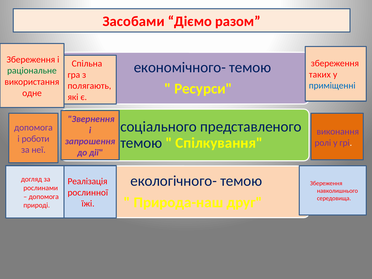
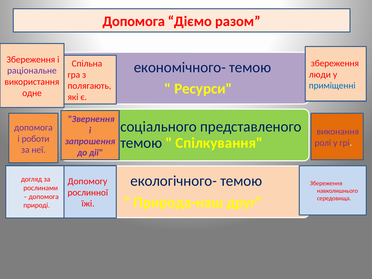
Засобами at (134, 21): Засобами -> Допомога
раціональне colour: green -> purple
таких: таких -> люди
Реалізація: Реалізація -> Допомогу
